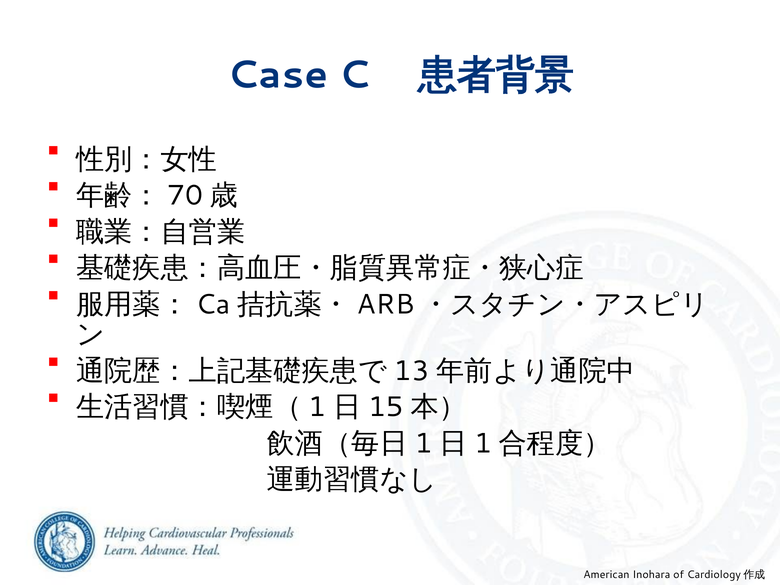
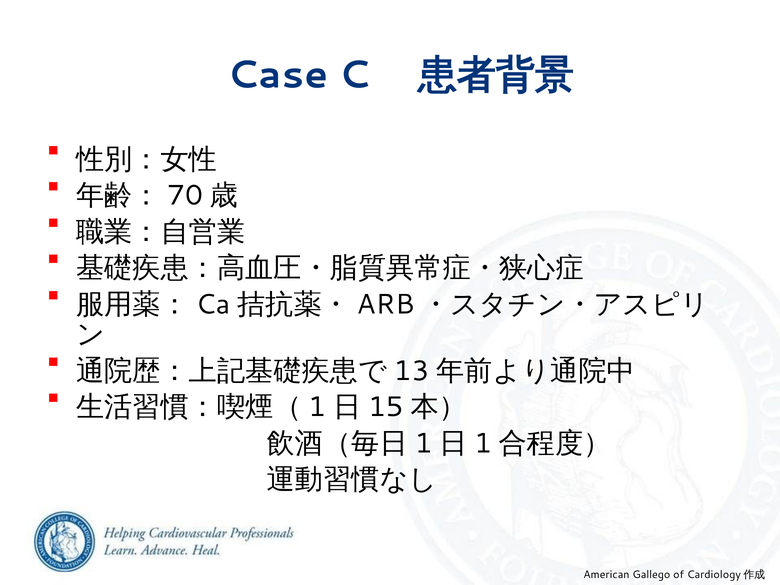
Inohara: Inohara -> Gallego
